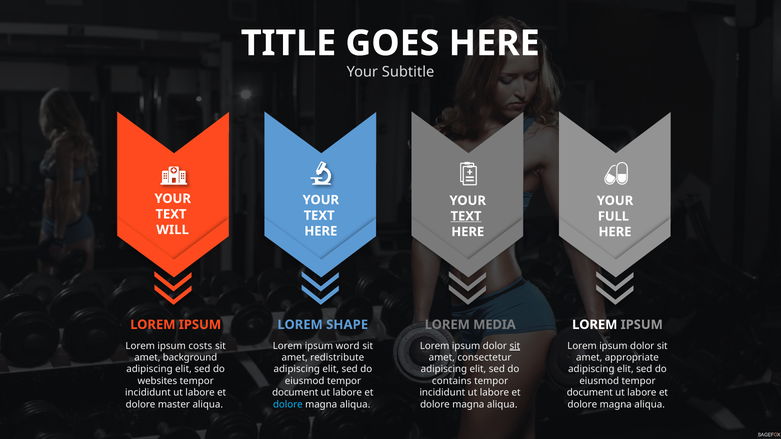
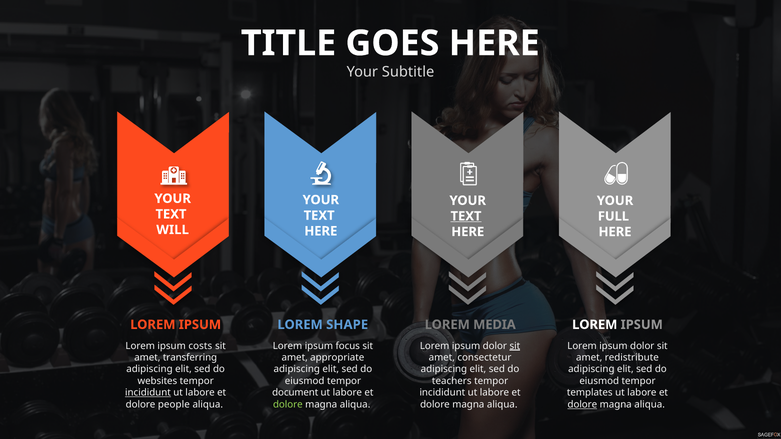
word: word -> focus
background: background -> transferring
redistribute: redistribute -> appropriate
appropriate: appropriate -> redistribute
contains: contains -> teachers
incididunt at (148, 393) underline: none -> present
document at (590, 393): document -> templates
master: master -> people
dolore at (288, 405) colour: light blue -> light green
dolore at (582, 405) underline: none -> present
